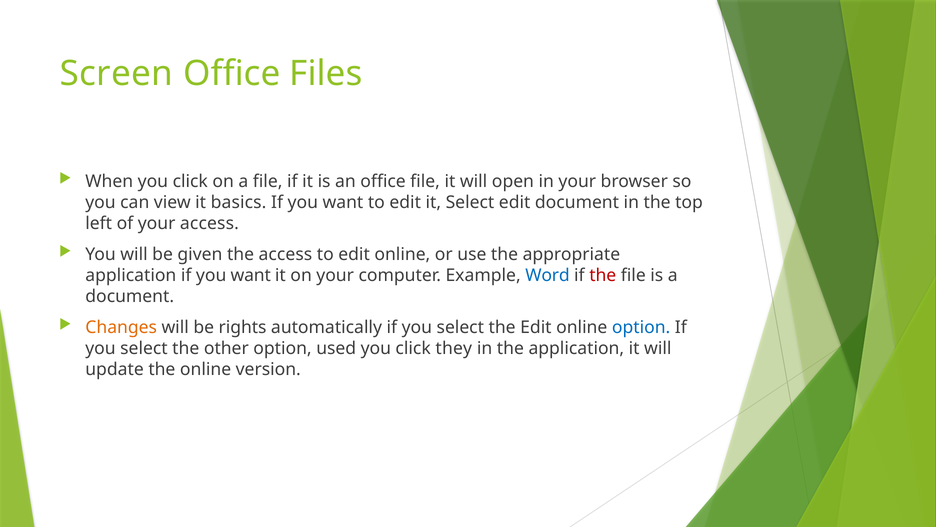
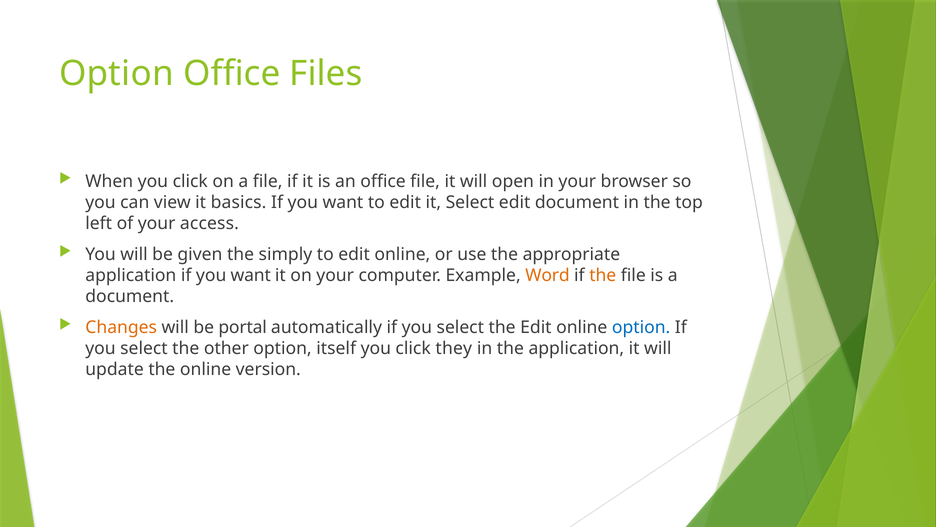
Screen at (116, 74): Screen -> Option
the access: access -> simply
Word colour: blue -> orange
the at (603, 275) colour: red -> orange
rights: rights -> portal
used: used -> itself
